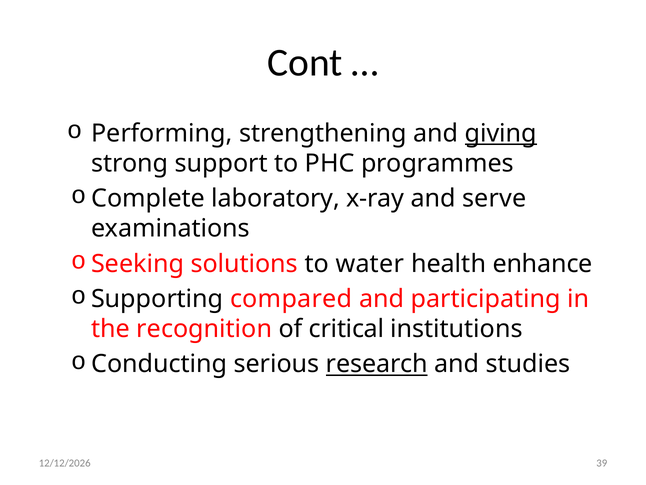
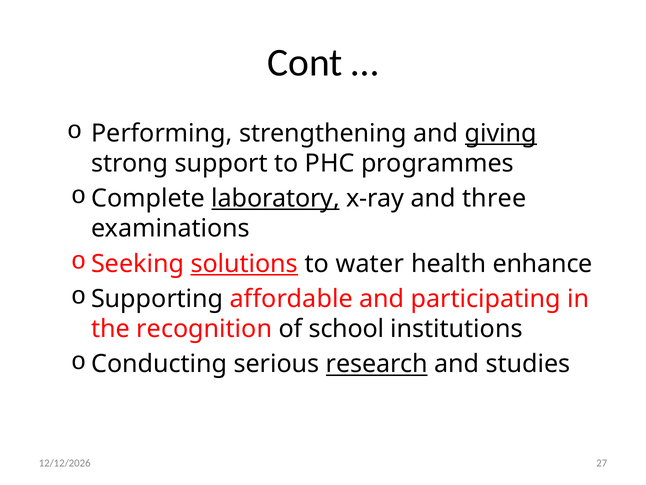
laboratory underline: none -> present
serve: serve -> three
solutions underline: none -> present
compared: compared -> affordable
critical: critical -> school
39: 39 -> 27
